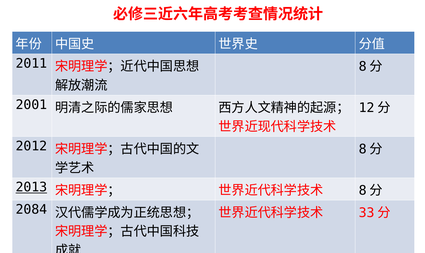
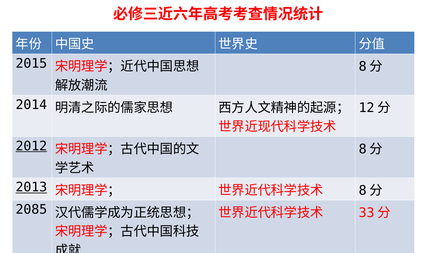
2011 at (31, 63): 2011 -> 2015
2001: 2001 -> 2014
2012 underline: none -> present
2084: 2084 -> 2085
